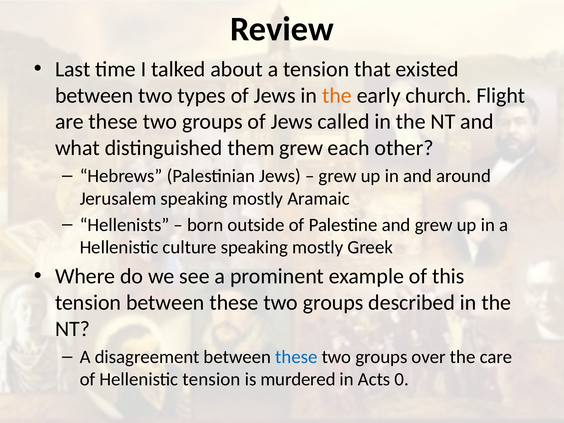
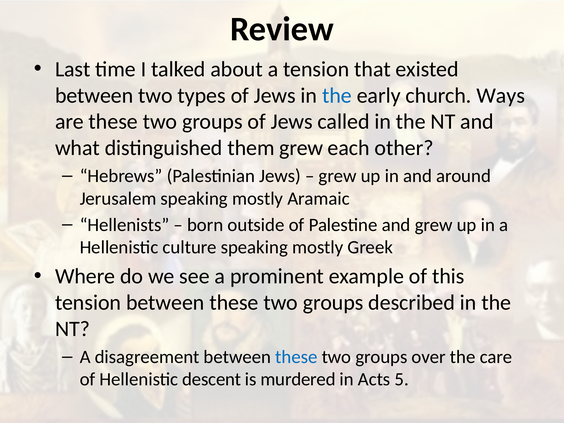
the at (337, 95) colour: orange -> blue
Flight: Flight -> Ways
Hellenistic tension: tension -> descent
0: 0 -> 5
